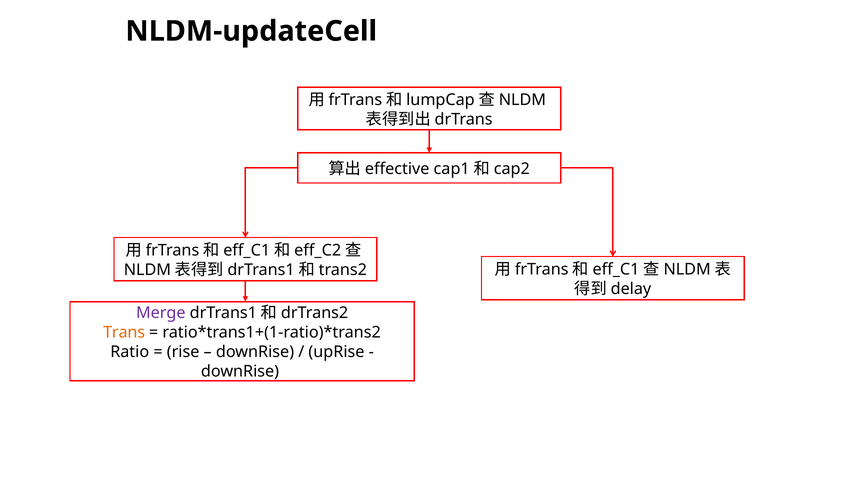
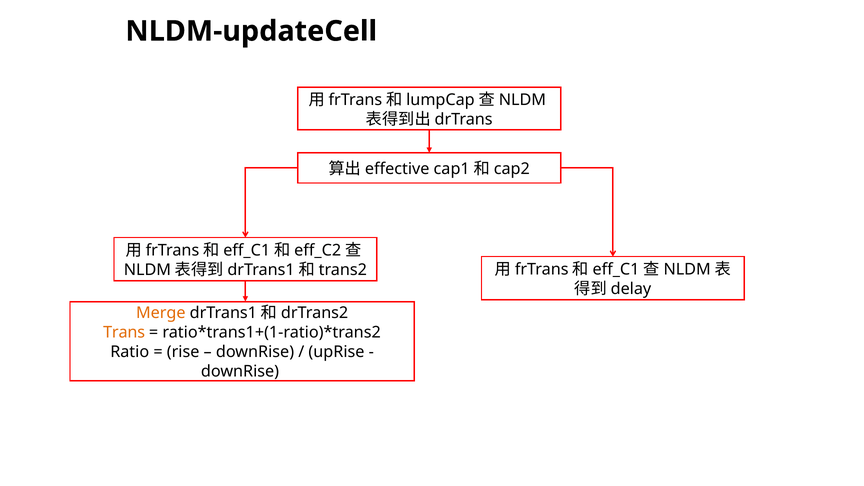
Merge colour: purple -> orange
